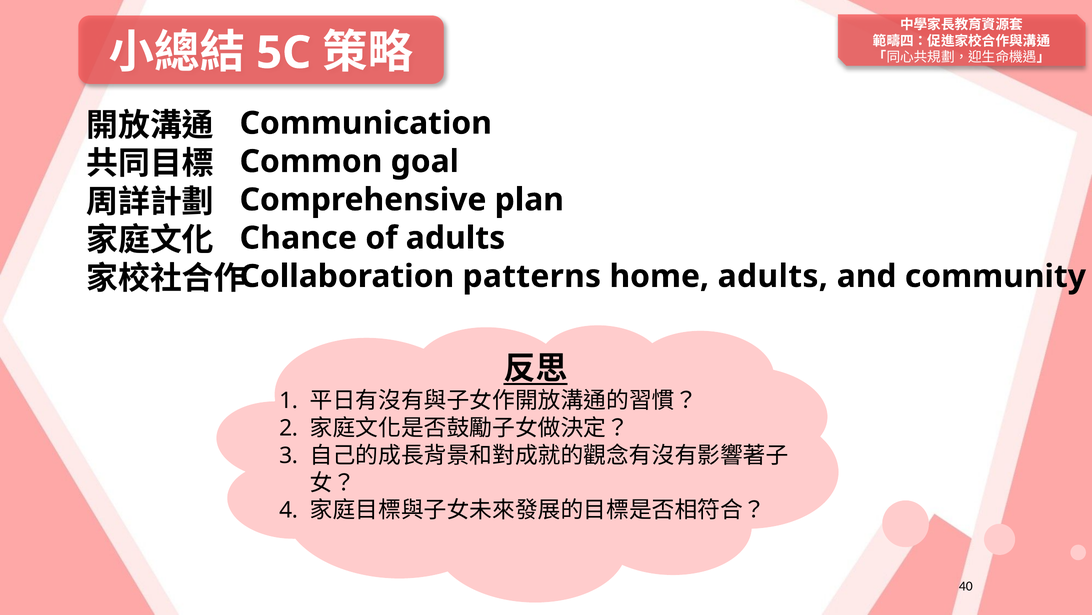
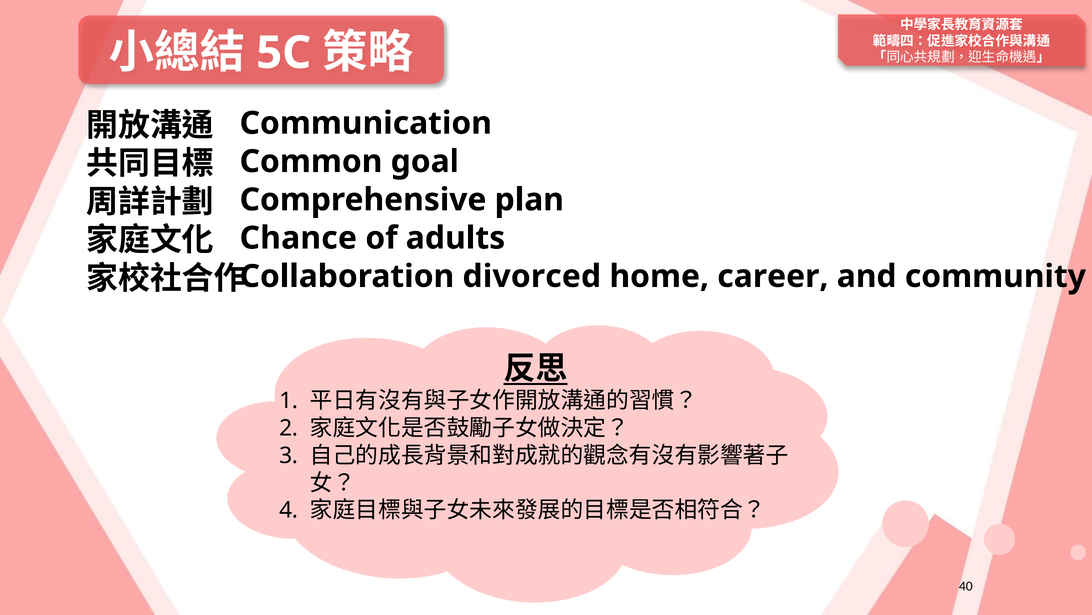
patterns: patterns -> divorced
home adults: adults -> career
